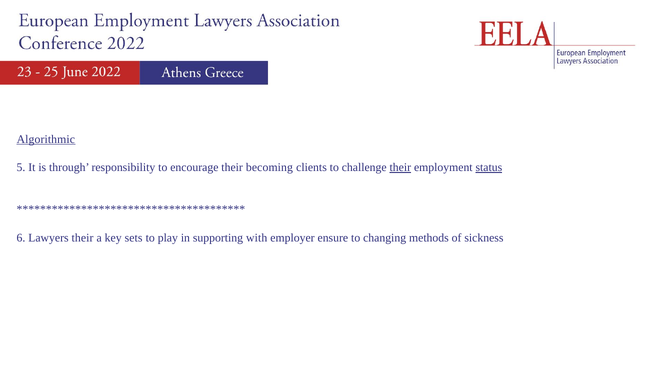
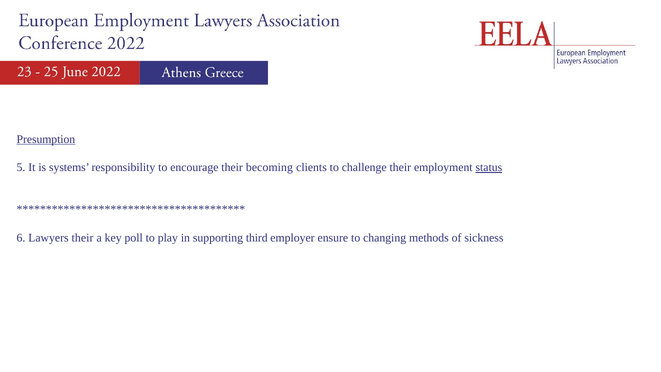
Algorithmic: Algorithmic -> Presumption
through: through -> systems
their at (400, 167) underline: present -> none
sets: sets -> poll
with: with -> third
